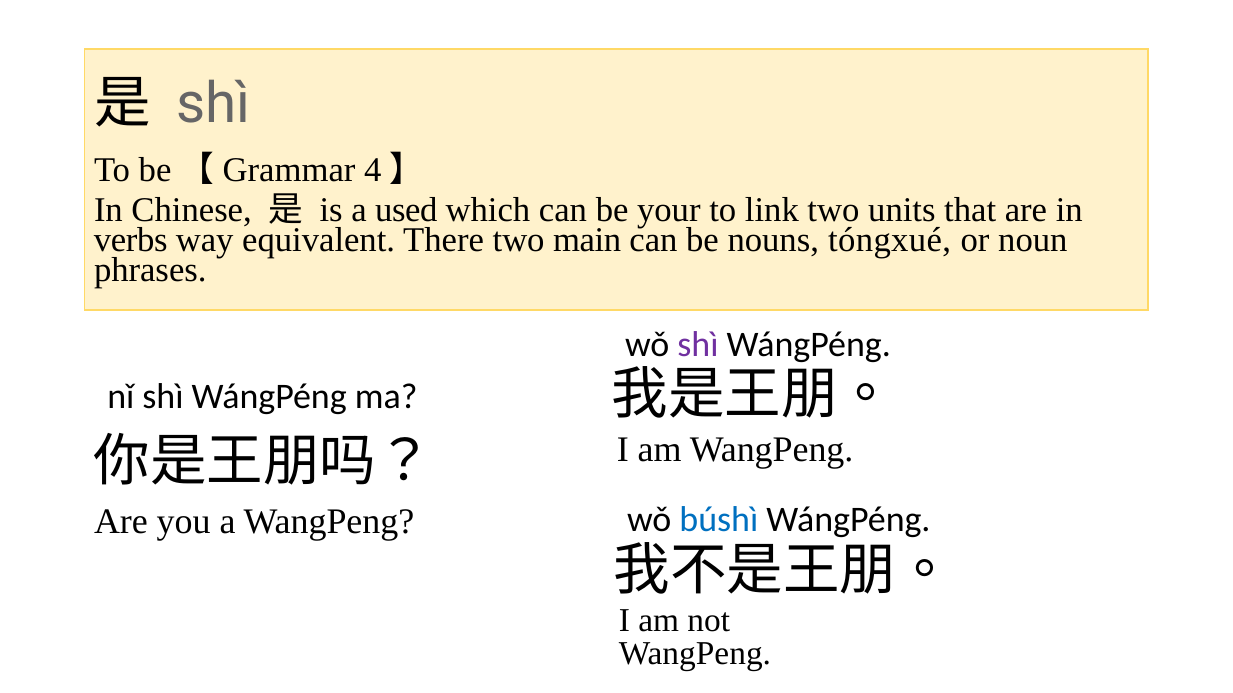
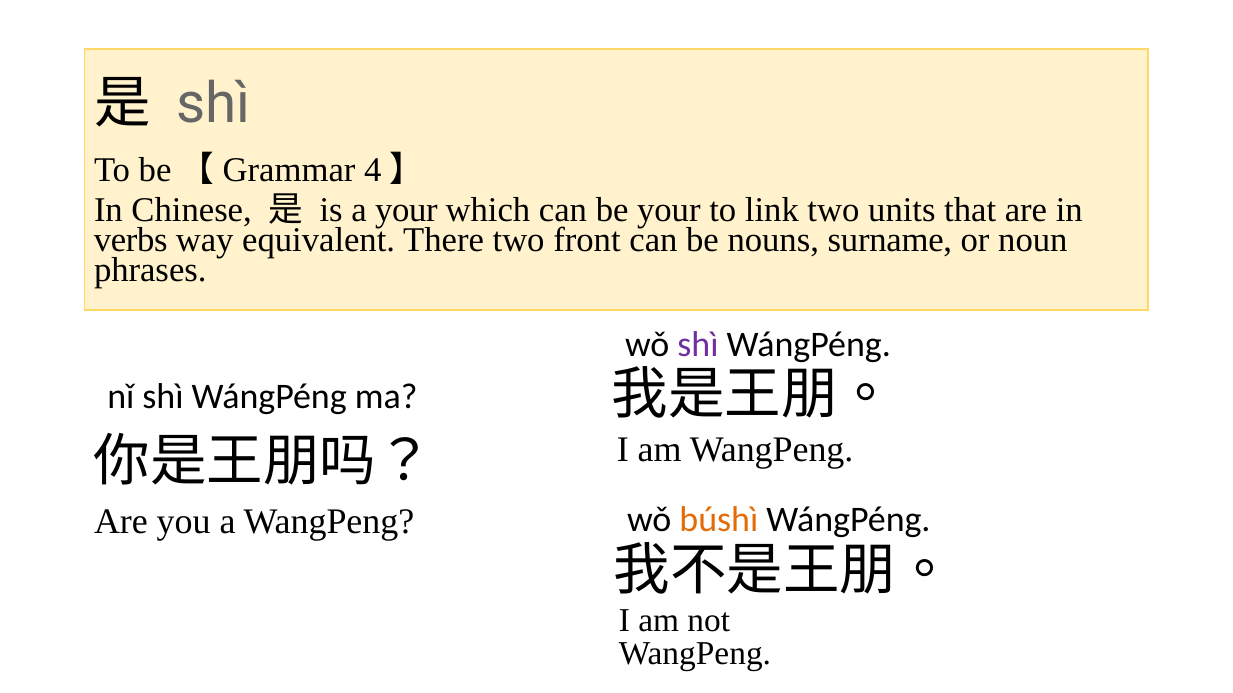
a used: used -> your
main: main -> front
tóngxué: tóngxué -> surname
búshì colour: blue -> orange
